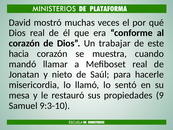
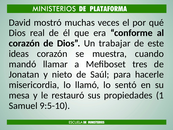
hacia: hacia -> ideas
Mefiboset real: real -> tres
9: 9 -> 1
9:3-10: 9:3-10 -> 9:5-10
